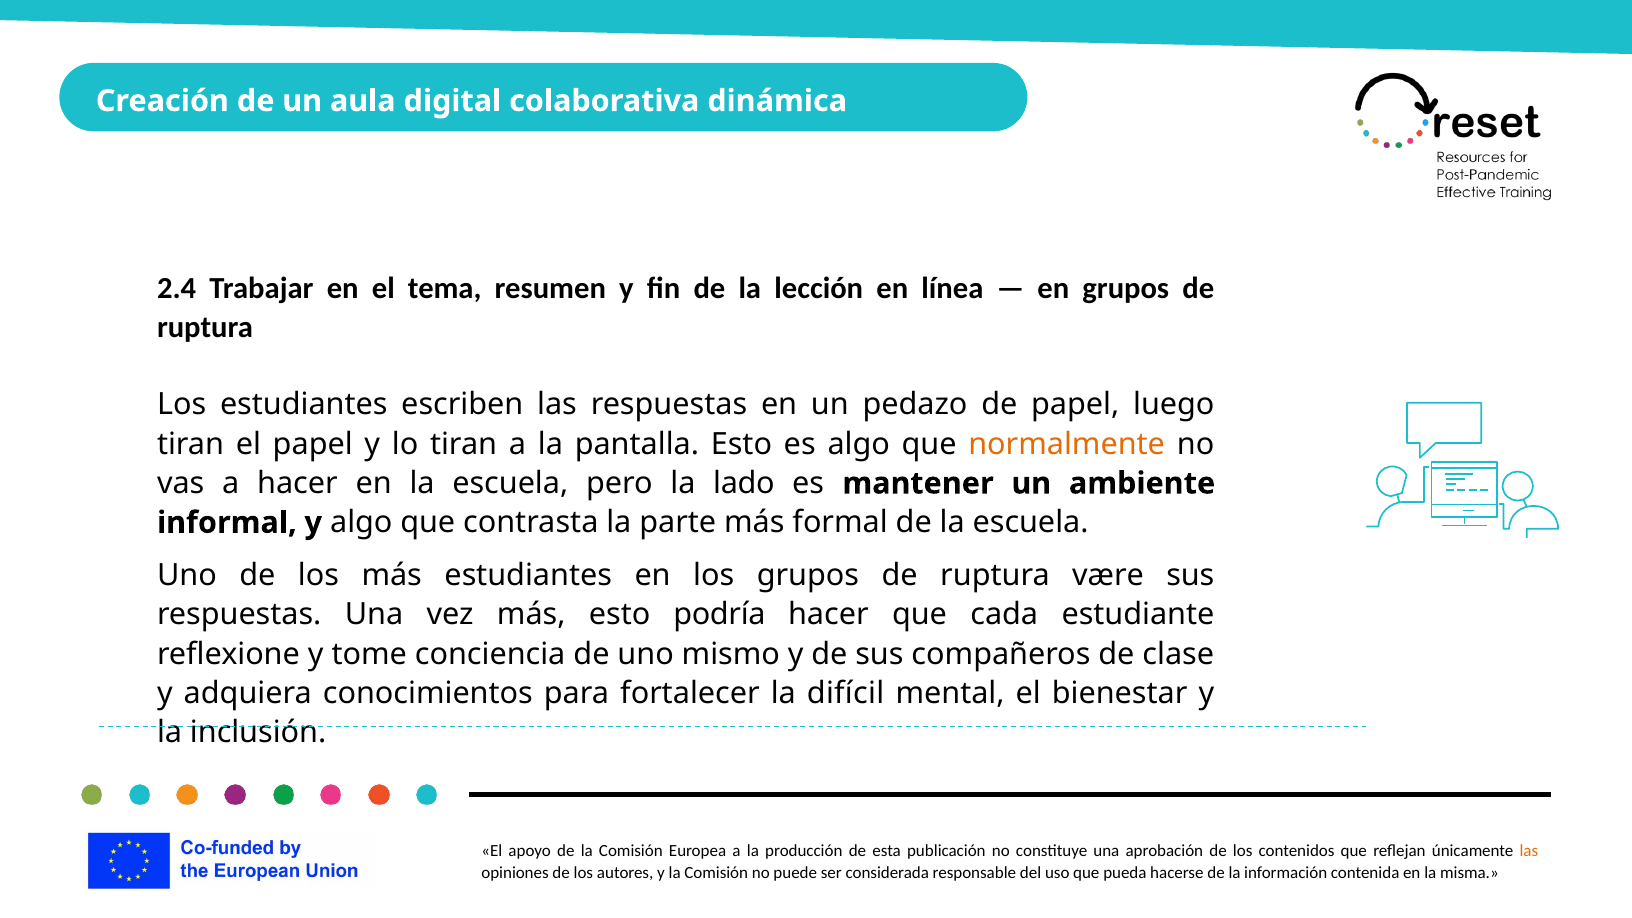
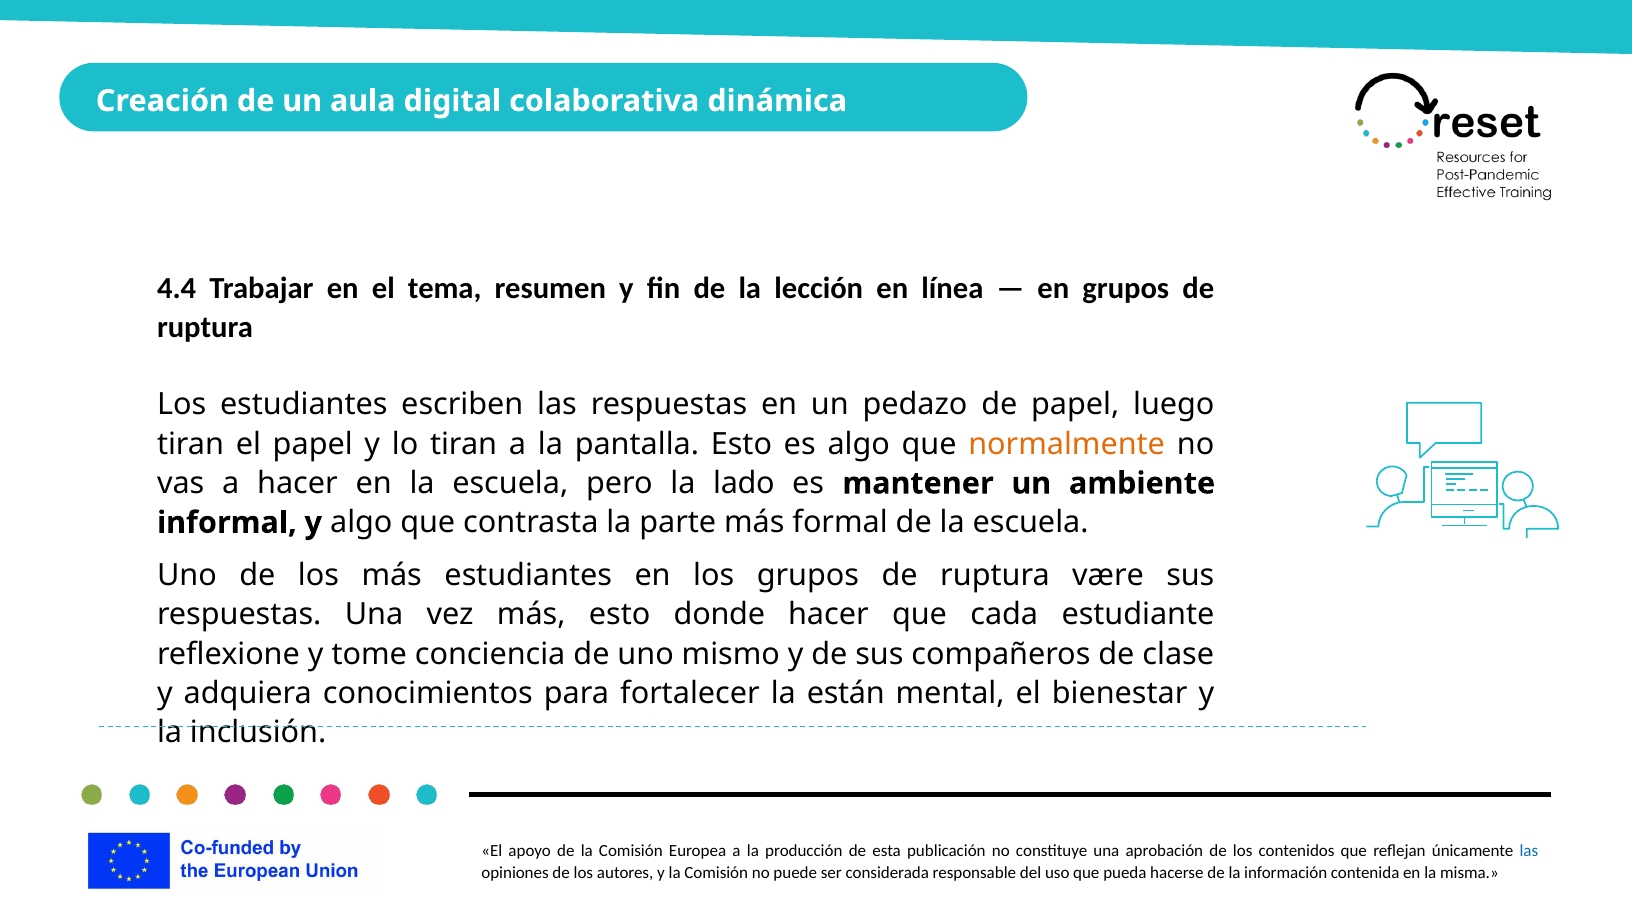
2.4: 2.4 -> 4.4
podría: podría -> donde
difícil: difícil -> están
las at (1529, 851) colour: orange -> blue
